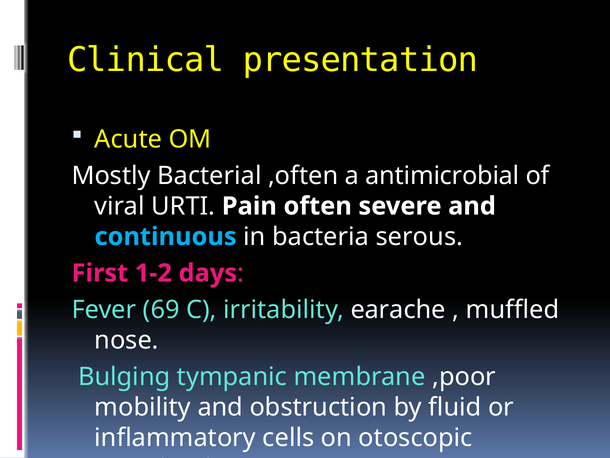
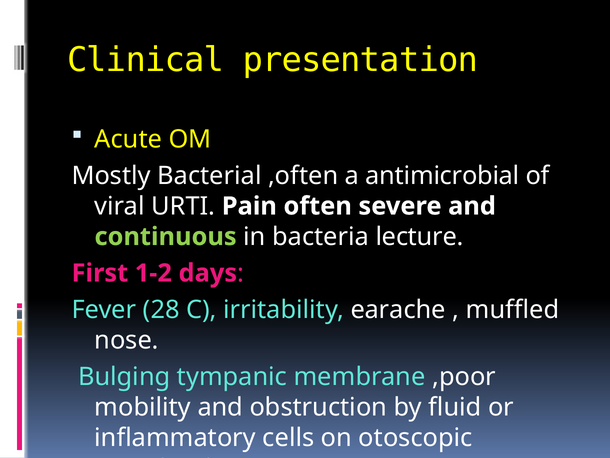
continuous colour: light blue -> light green
serous: serous -> lecture
69: 69 -> 28
